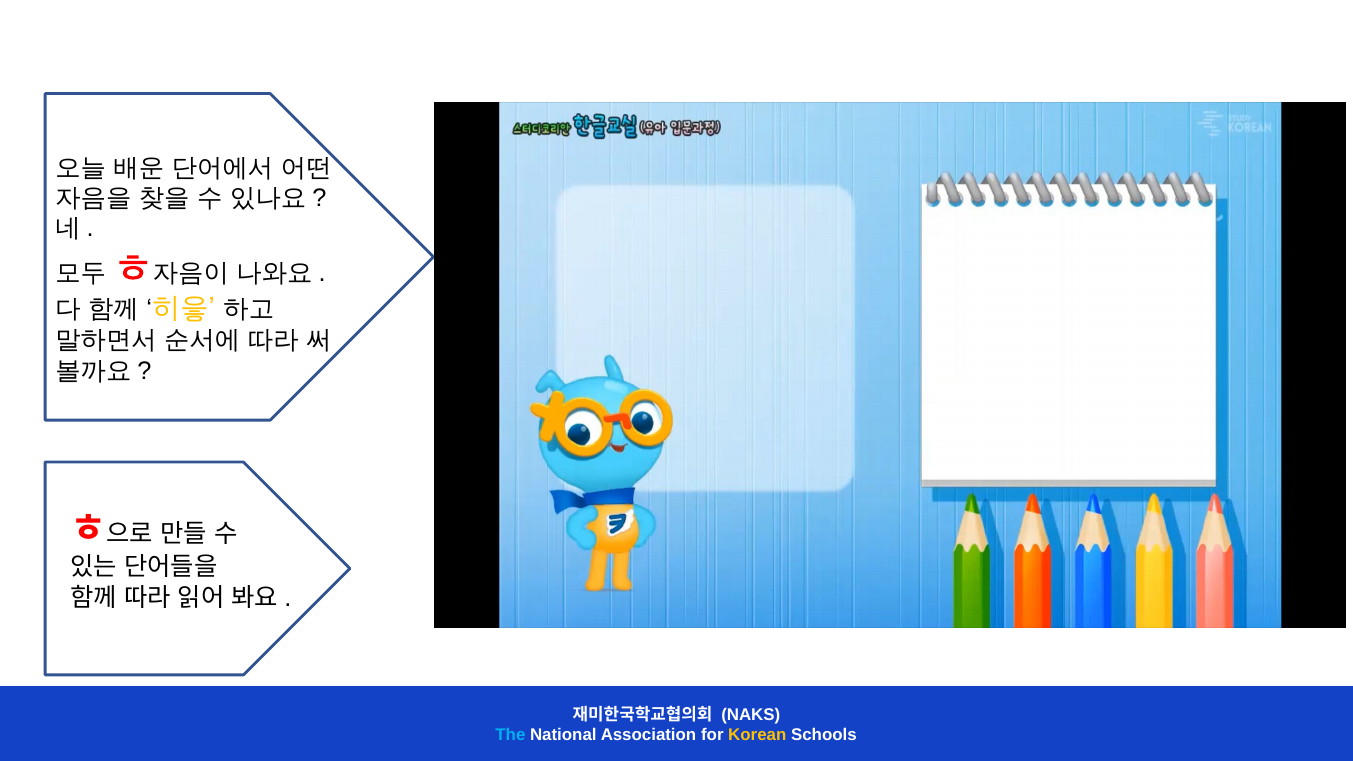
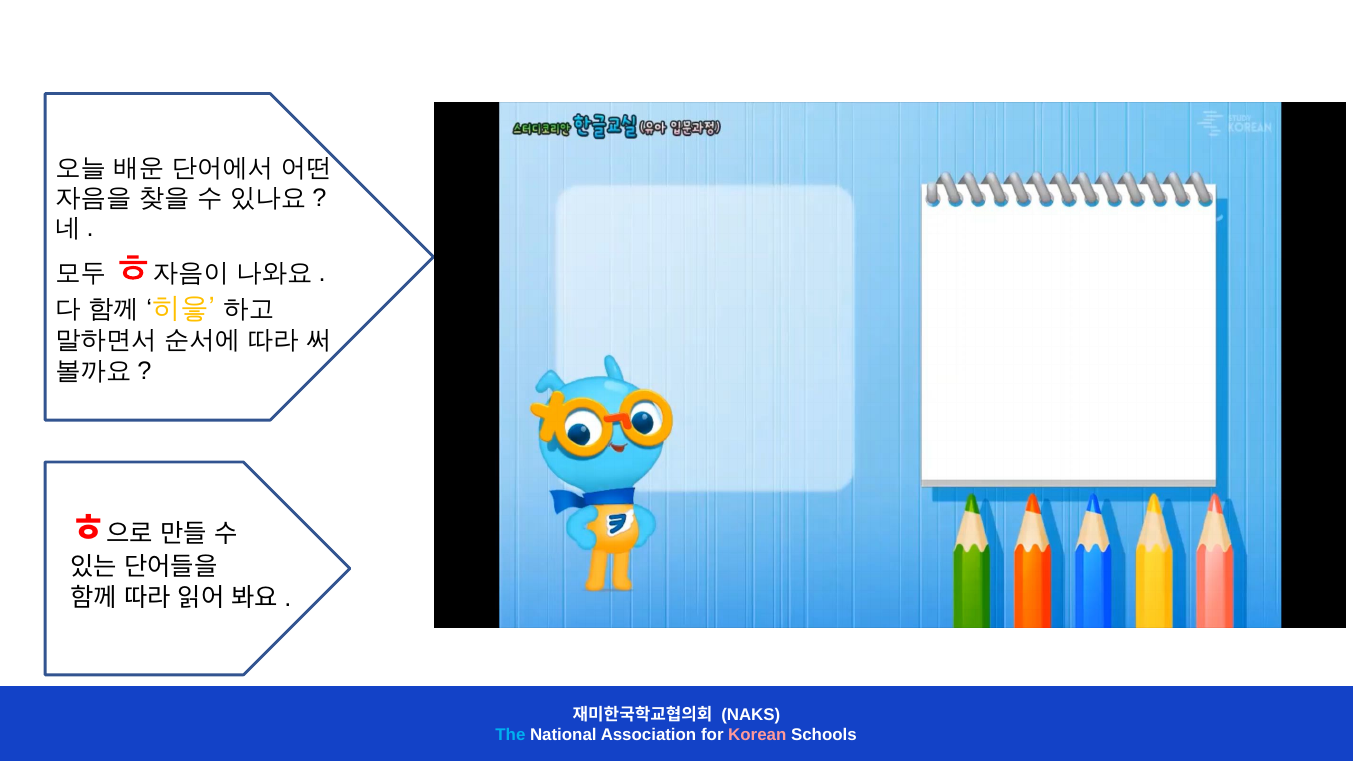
Korean colour: yellow -> pink
